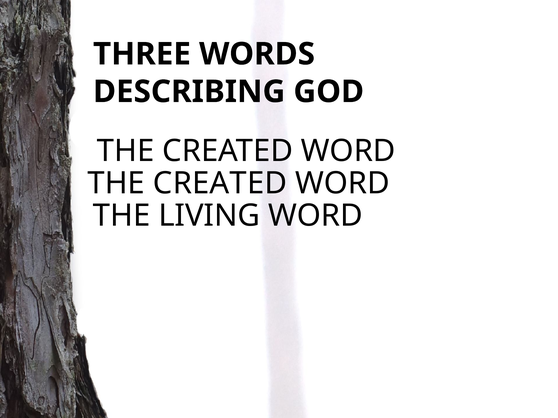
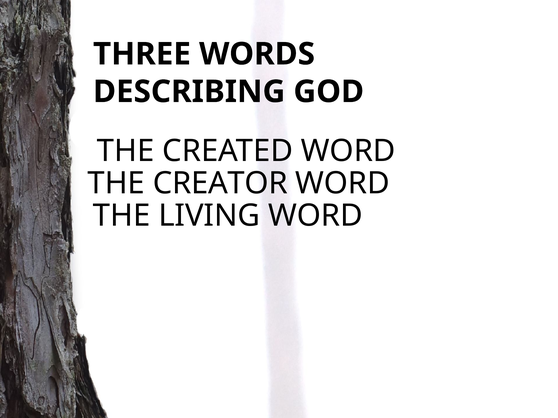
CREATED at (220, 183): CREATED -> CREATOR
